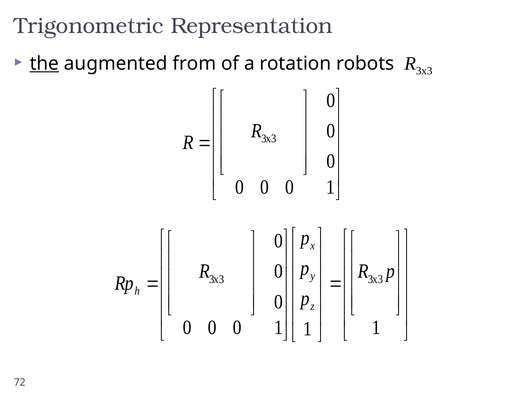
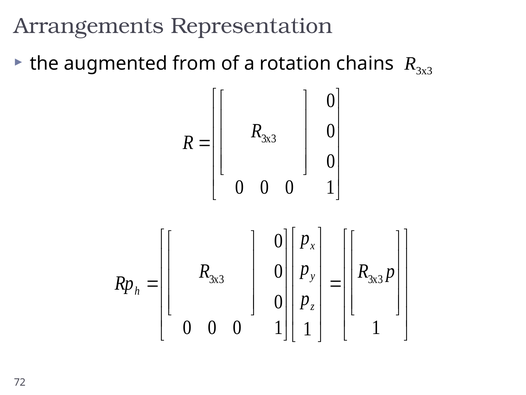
Trigonometric: Trigonometric -> Arrangements
the underline: present -> none
robots: robots -> chains
